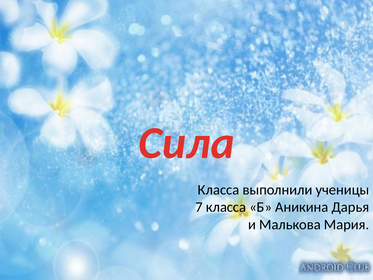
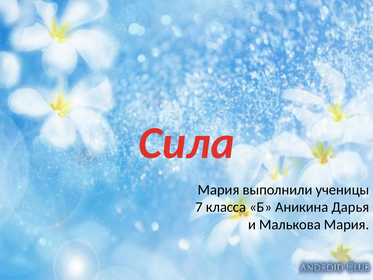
Класса at (218, 190): Класса -> Мария
